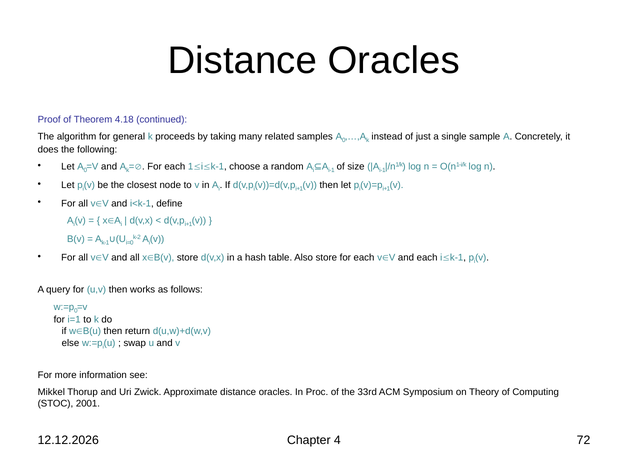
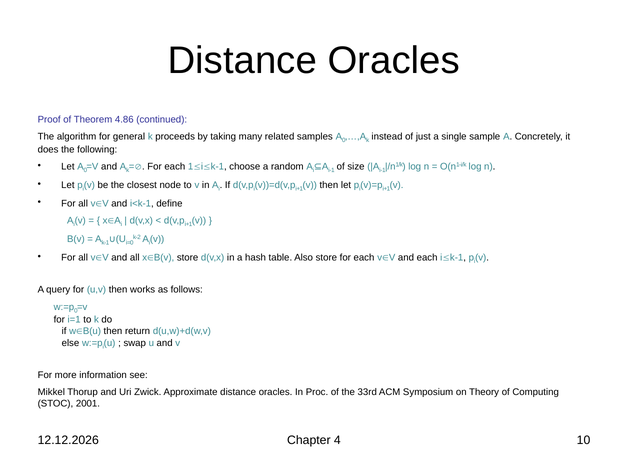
4.18: 4.18 -> 4.86
72: 72 -> 10
